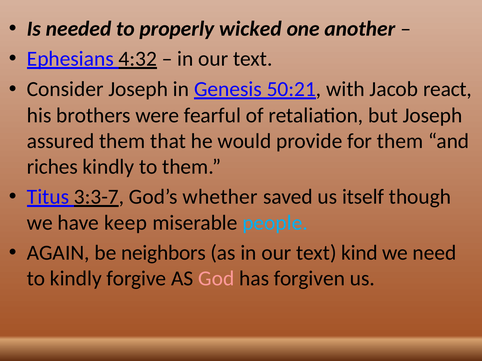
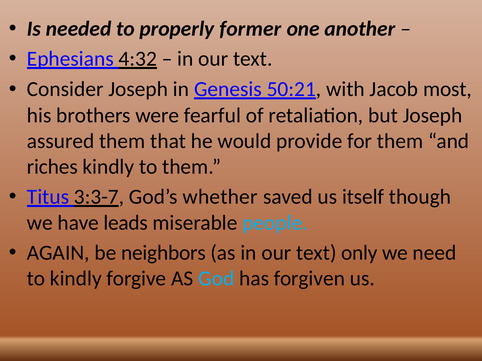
wicked: wicked -> former
react: react -> most
keep: keep -> leads
kind: kind -> only
God colour: pink -> light blue
